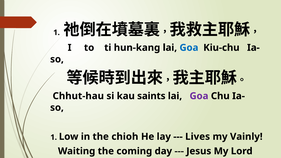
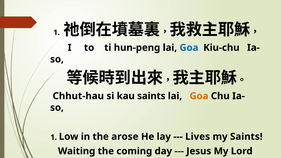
hun-kang: hun-kang -> hun-peng
Goa at (199, 96) colour: purple -> orange
chioh: chioh -> arose
my Vainly: Vainly -> Saints
